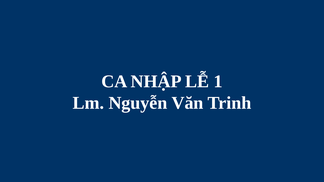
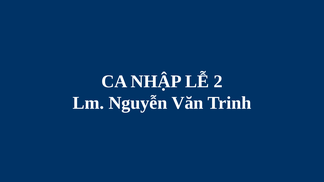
1: 1 -> 2
